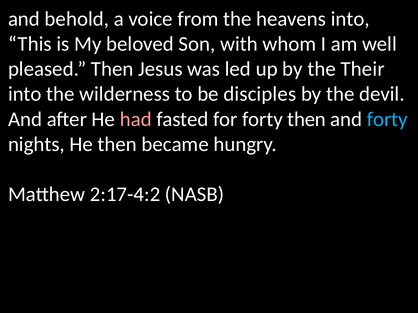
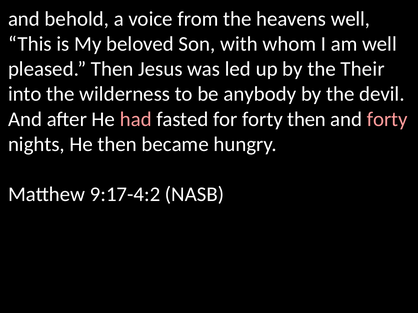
heavens into: into -> well
disciples: disciples -> anybody
forty at (387, 119) colour: light blue -> pink
2:17-4:2: 2:17-4:2 -> 9:17-4:2
